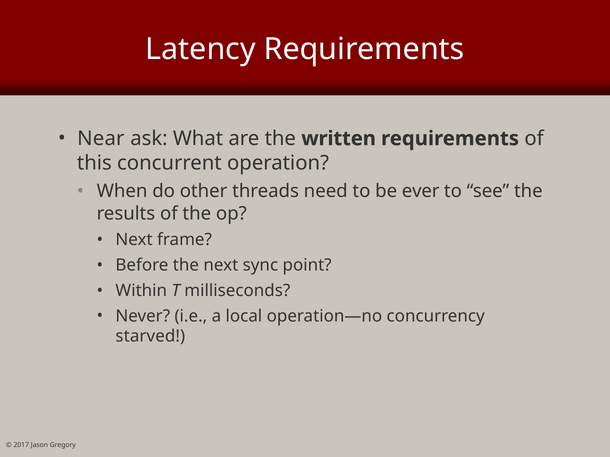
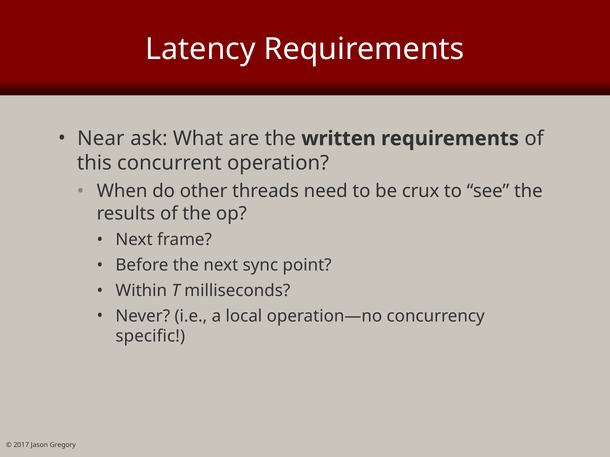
ever: ever -> crux
starved: starved -> specific
